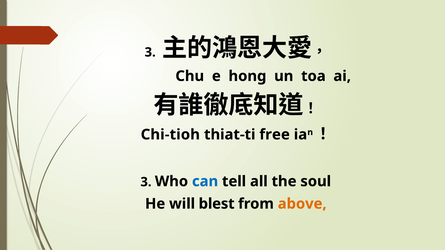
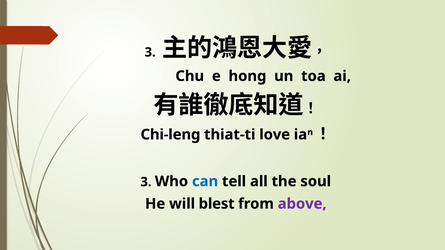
Chi-tioh: Chi-tioh -> Chi-leng
free: free -> love
above colour: orange -> purple
